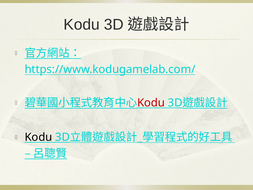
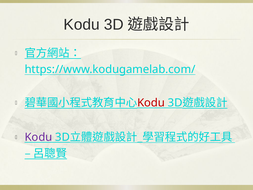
Kodu at (38, 137) colour: black -> purple
